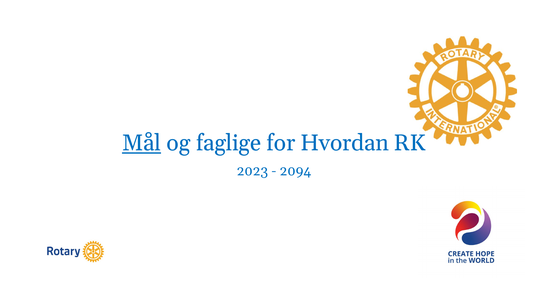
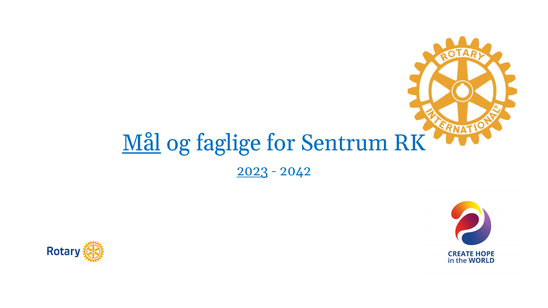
Hvordan: Hvordan -> Sentrum
2023 underline: none -> present
2094: 2094 -> 2042
